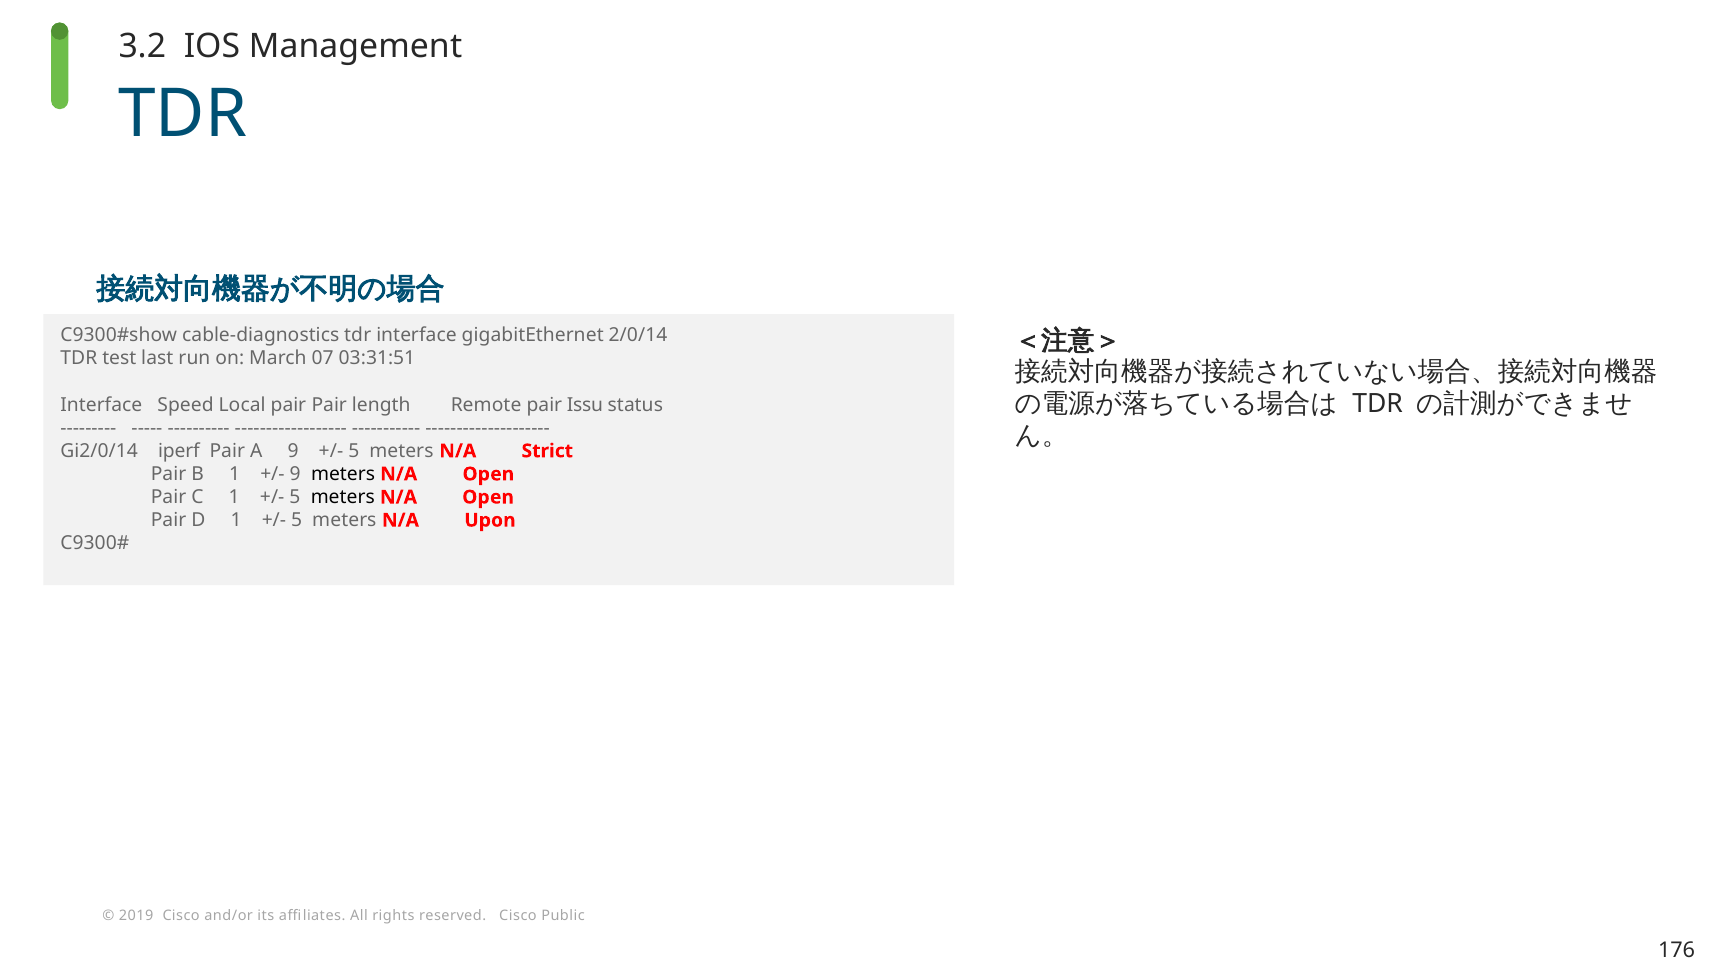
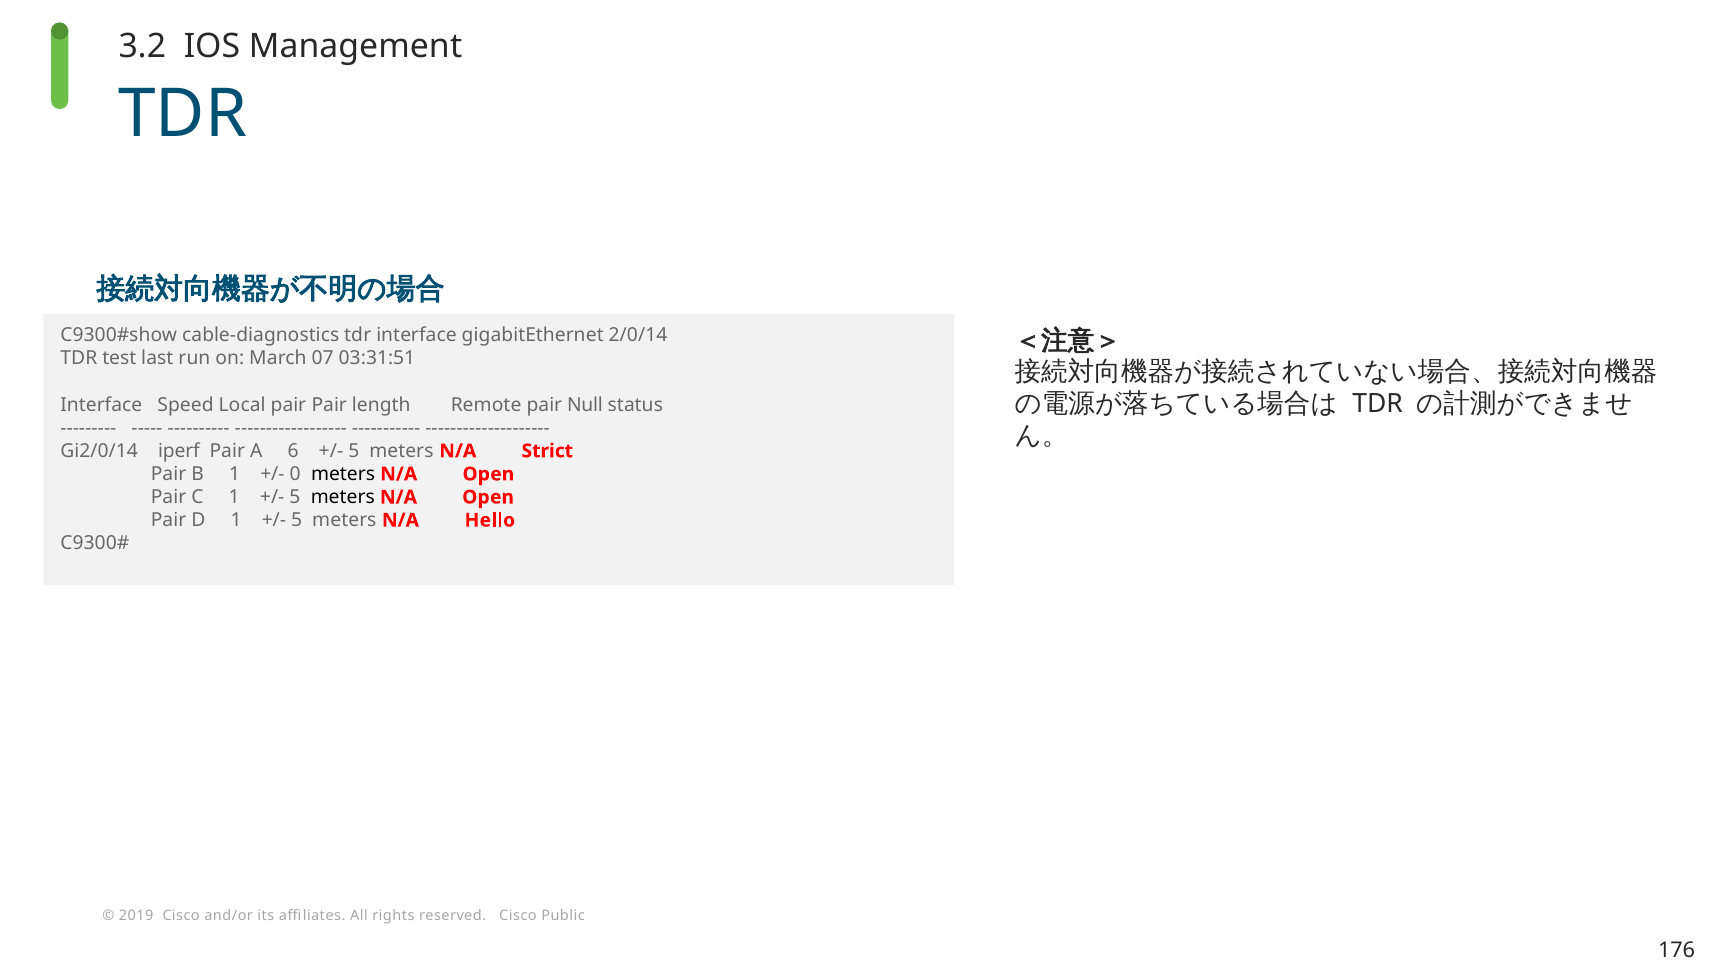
Issu: Issu -> Null
A 9: 9 -> 6
9 at (295, 474): 9 -> 0
Upon: Upon -> Hello
